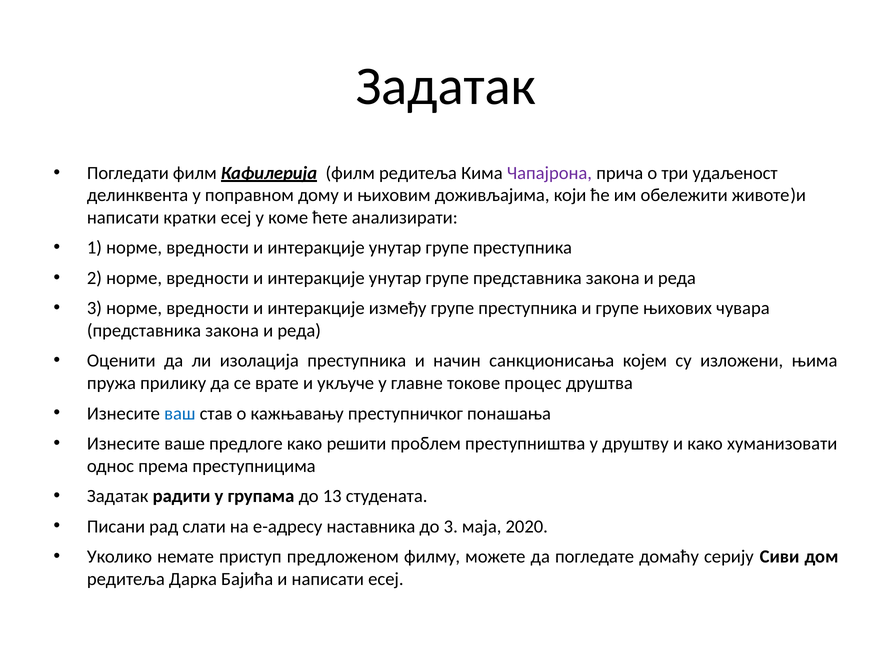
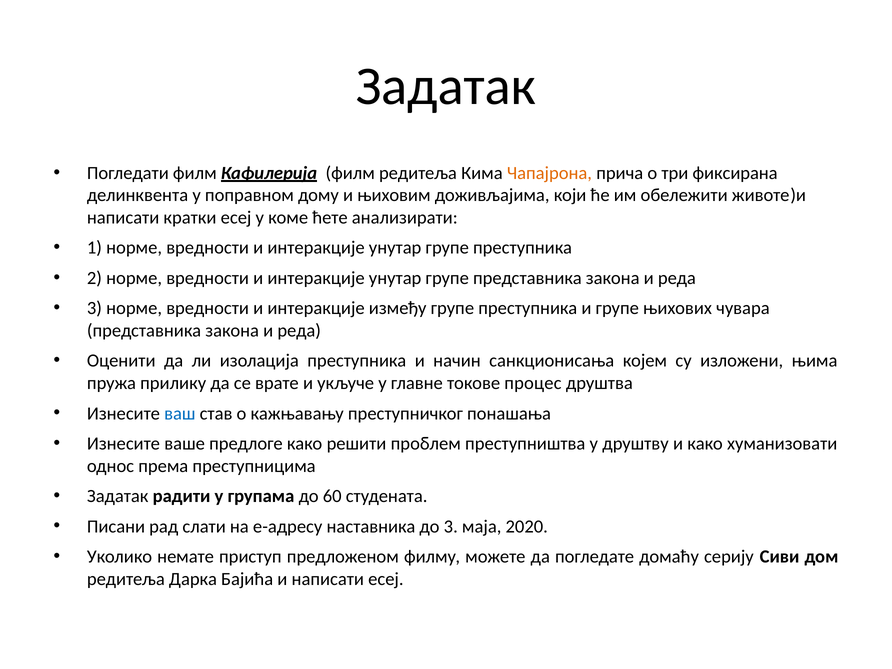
Чапајрона colour: purple -> orange
удаљеност: удаљеност -> фиксирана
13: 13 -> 60
